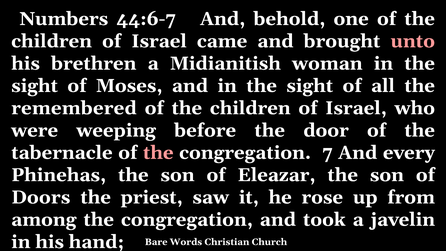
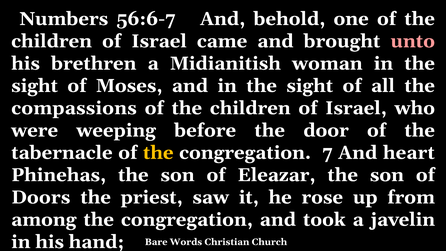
44:6-7: 44:6-7 -> 56:6-7
remembered: remembered -> compassions
the at (158, 153) colour: pink -> yellow
every: every -> heart
